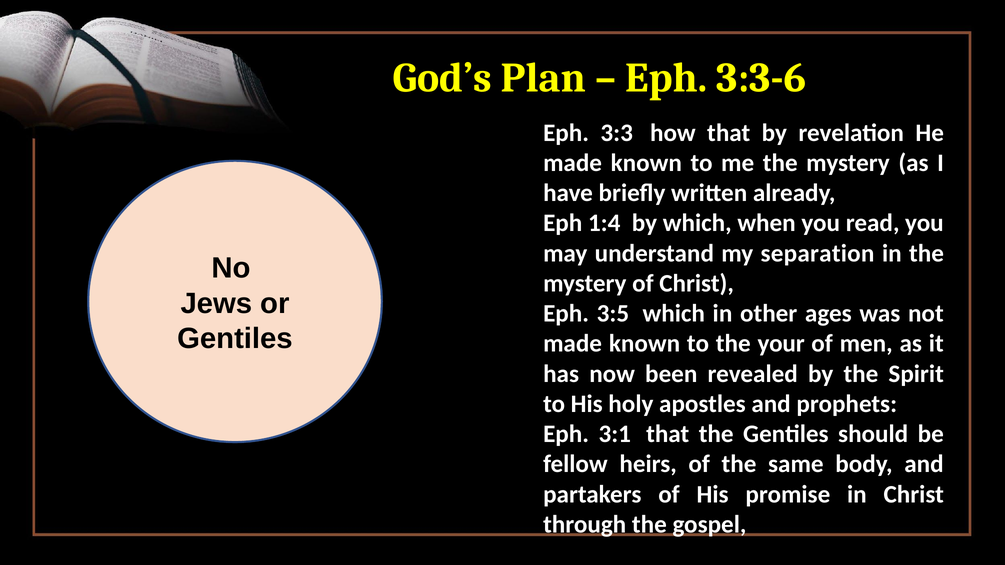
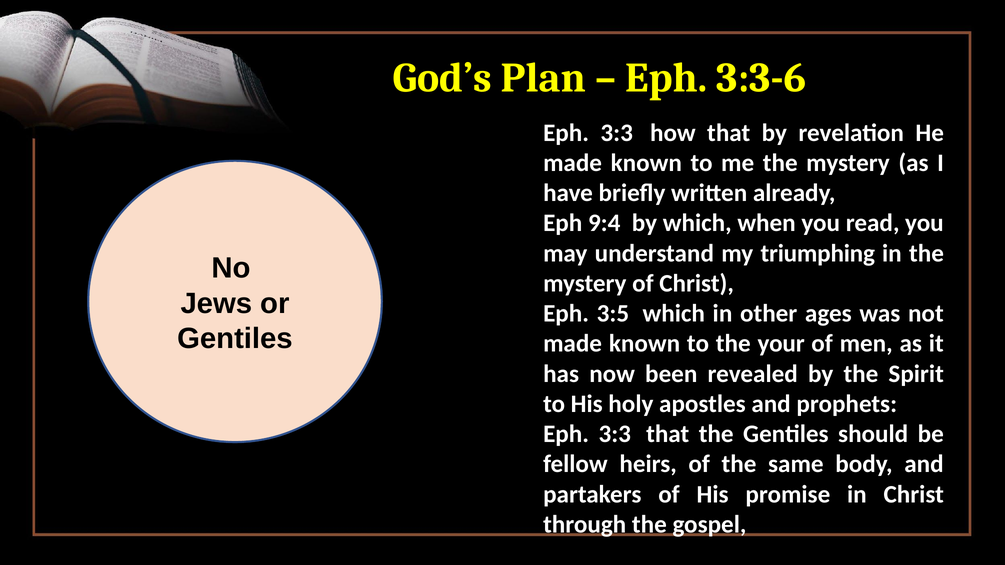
1:4: 1:4 -> 9:4
separation: separation -> triumphing
3:1 at (615, 434): 3:1 -> 3:3
